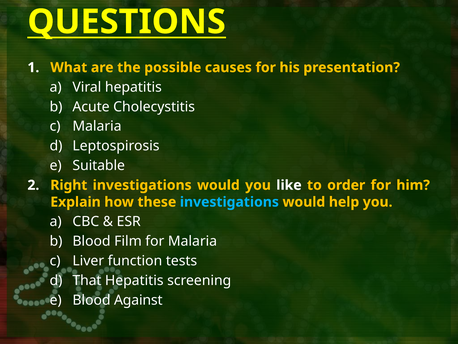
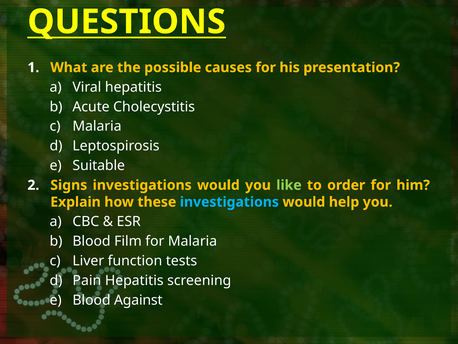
Right: Right -> Signs
like colour: white -> light green
That: That -> Pain
